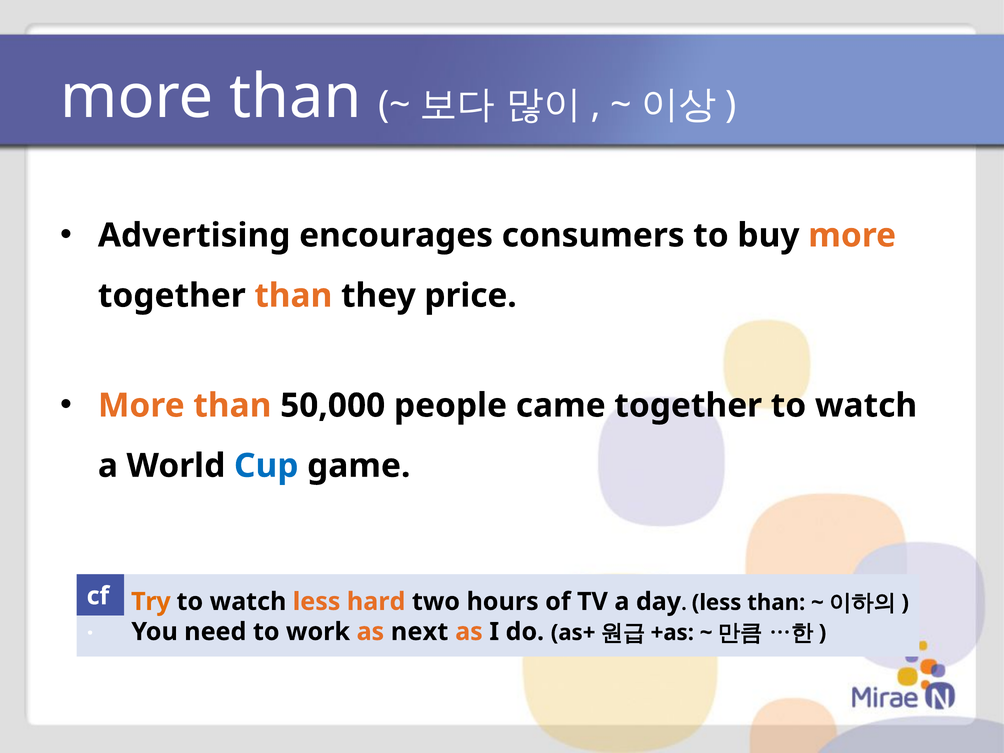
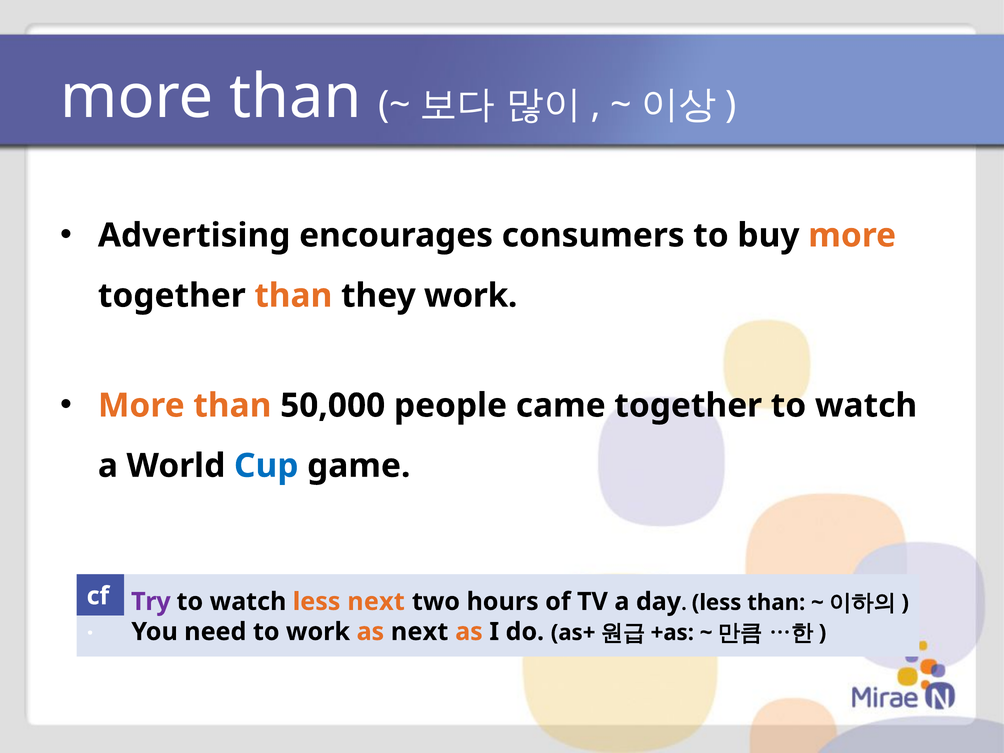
they price: price -> work
Try colour: orange -> purple
less hard: hard -> next
